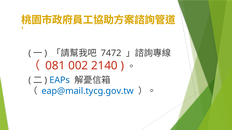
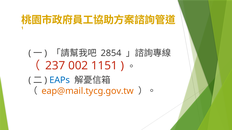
7472: 7472 -> 2854
081: 081 -> 237
2140: 2140 -> 1151
eap@mail.tycg.gov.tw colour: blue -> orange
